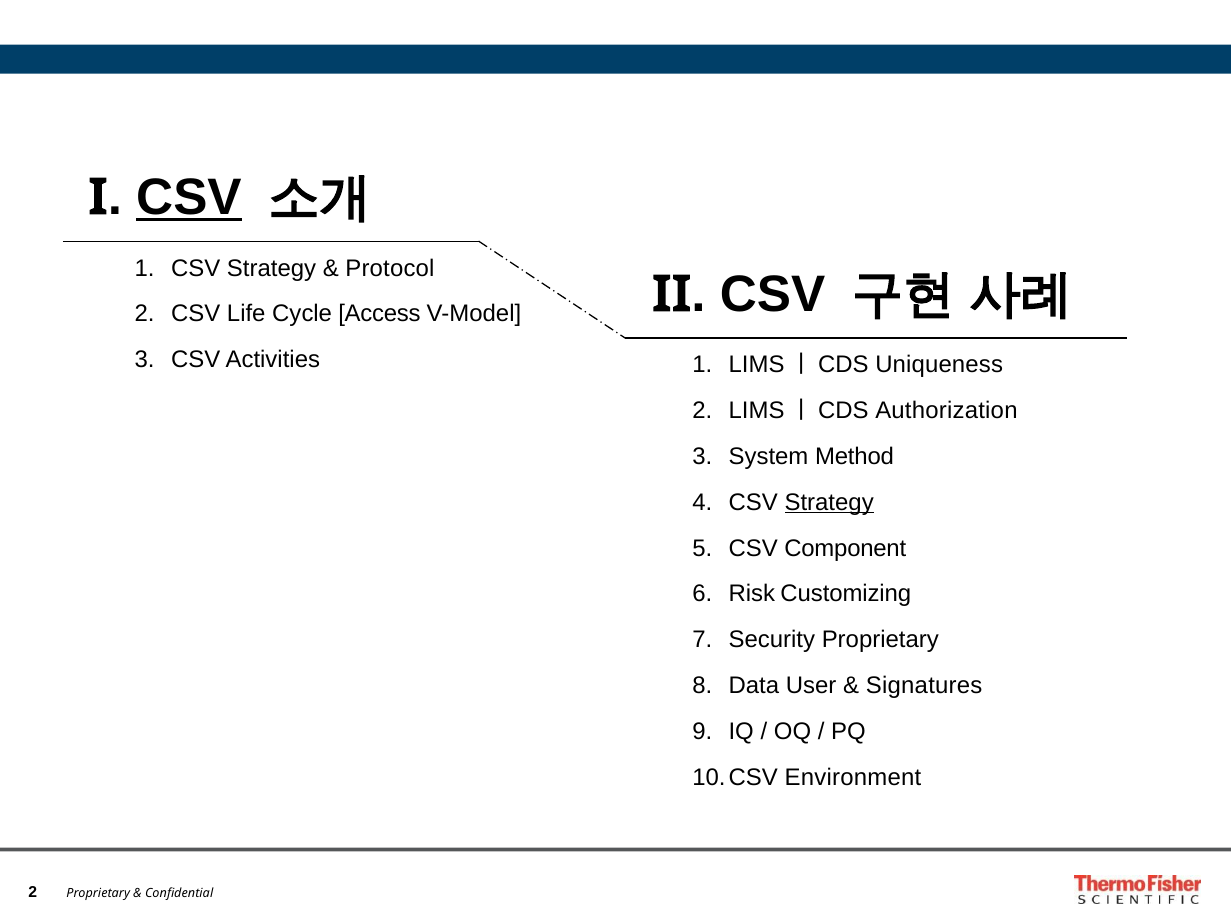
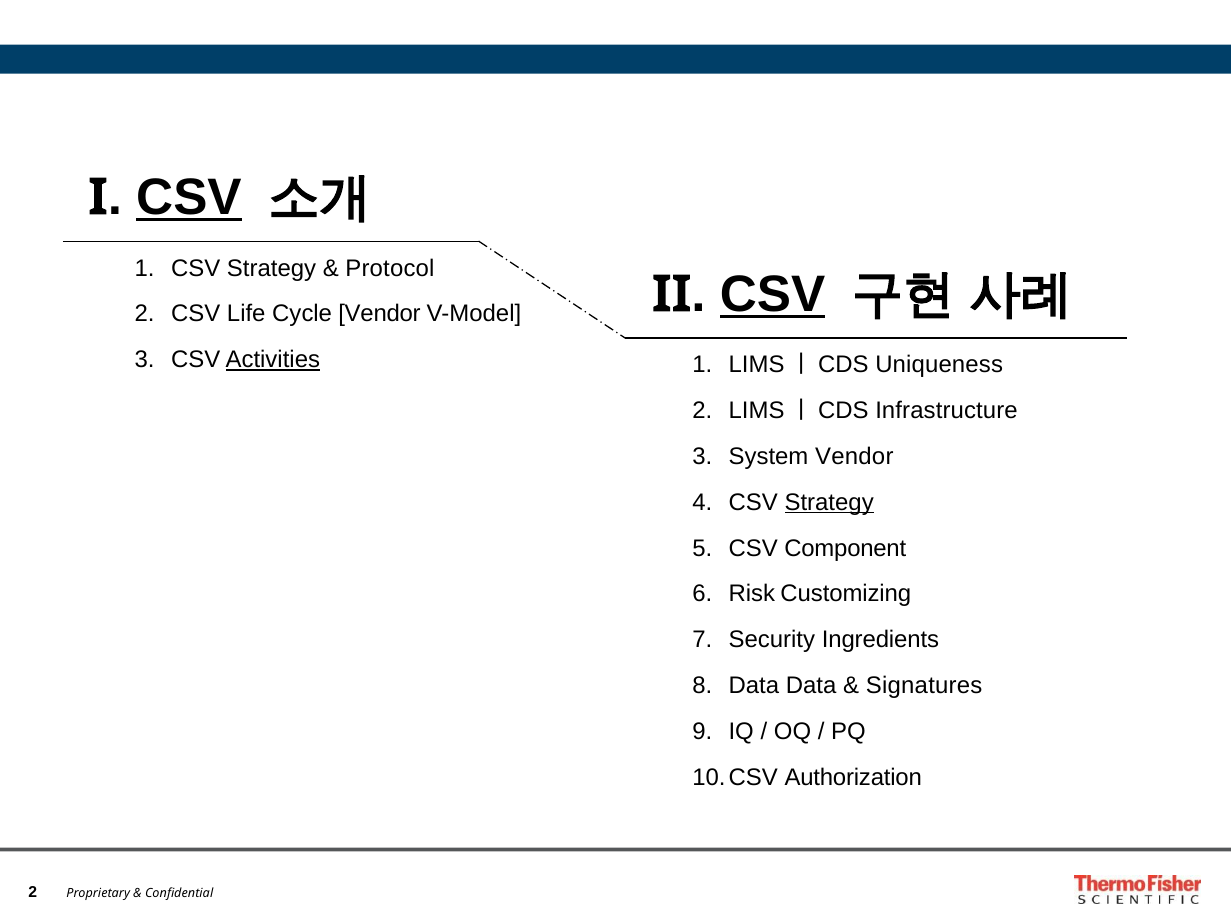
CSV at (772, 294) underline: none -> present
Cycle Access: Access -> Vendor
Activities underline: none -> present
Authorization: Authorization -> Infrastructure
System Method: Method -> Vendor
Security Proprietary: Proprietary -> Ingredients
Data User: User -> Data
Environment: Environment -> Authorization
